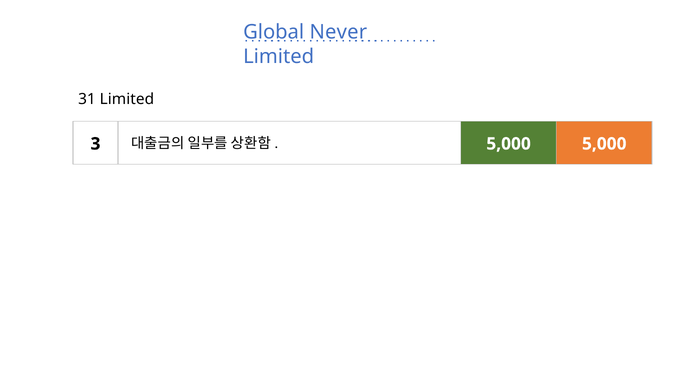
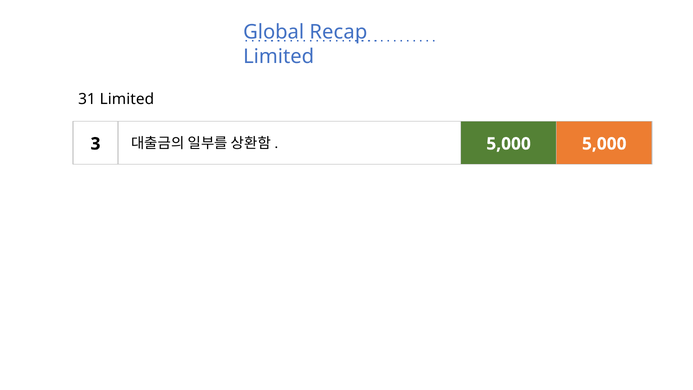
Never: Never -> Recap
